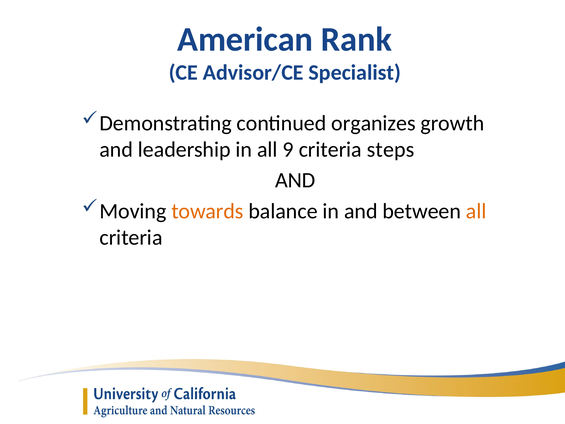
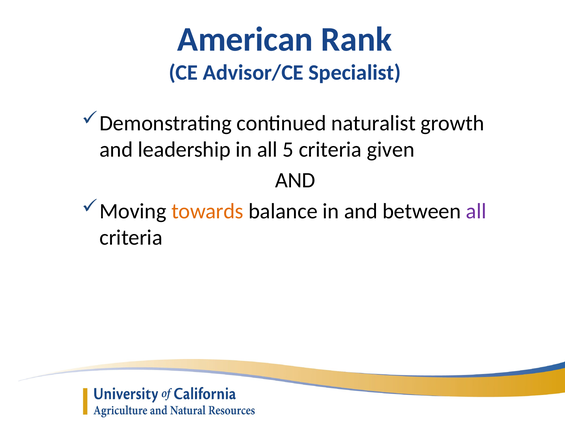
organizes: organizes -> naturalist
9: 9 -> 5
steps: steps -> given
all at (476, 211) colour: orange -> purple
